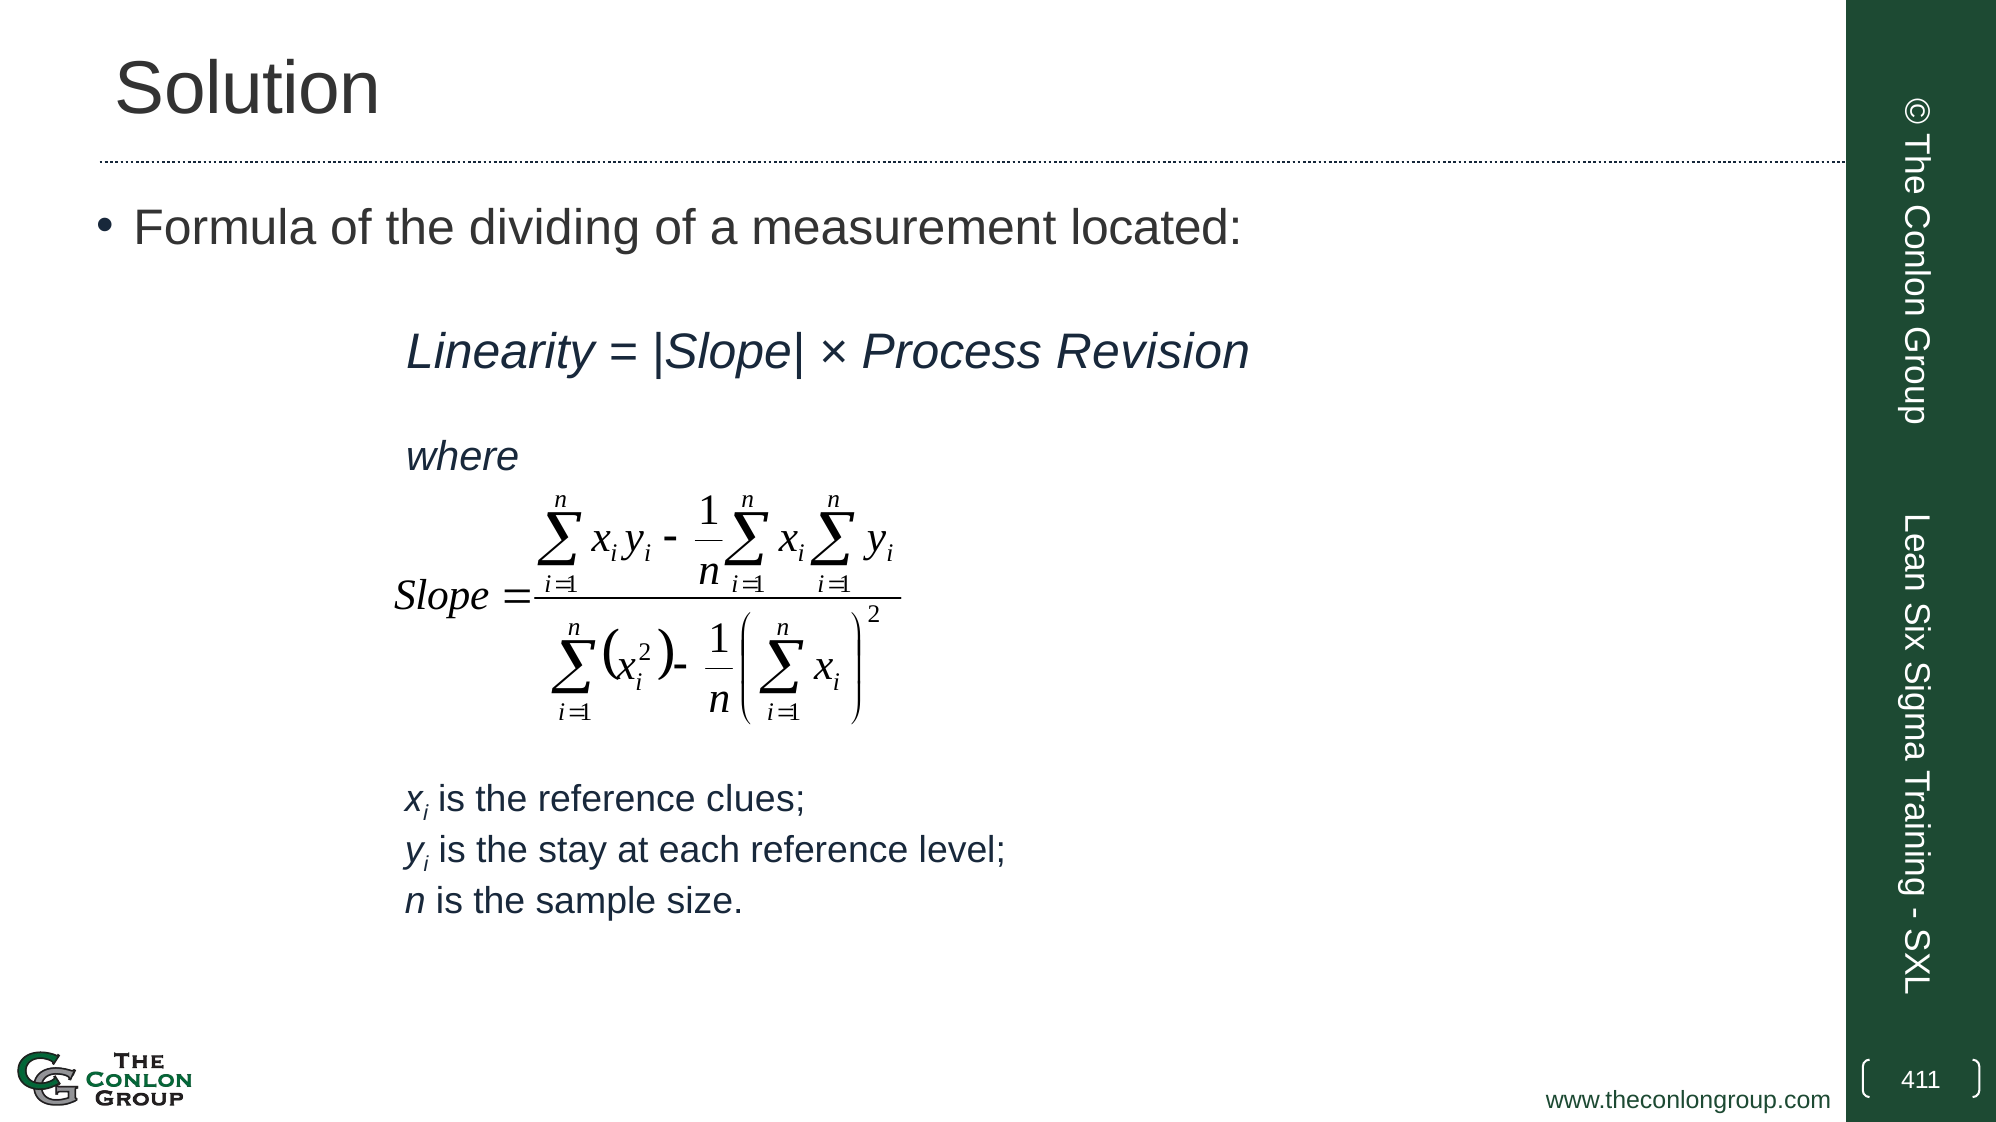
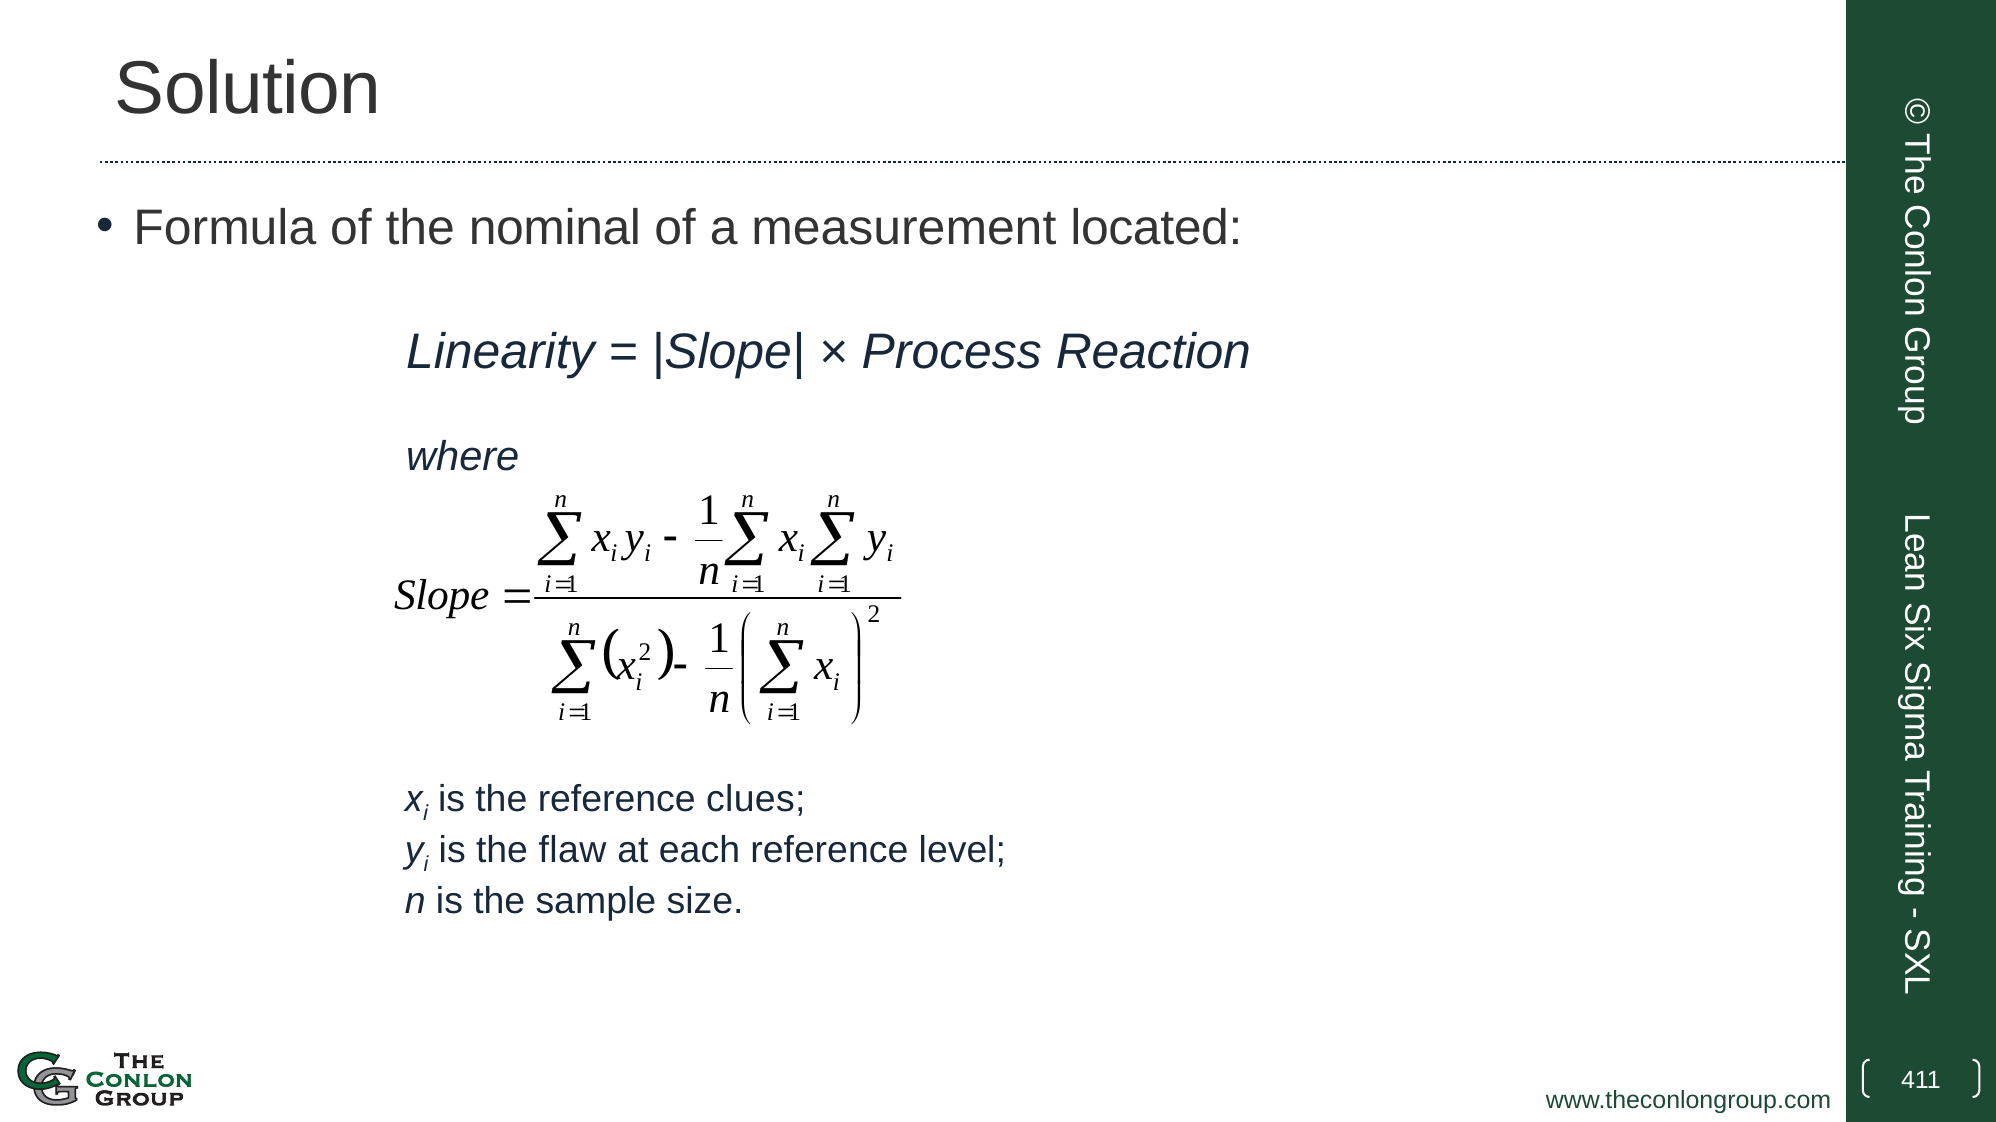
dividing: dividing -> nominal
Revision: Revision -> Reaction
stay: stay -> flaw
